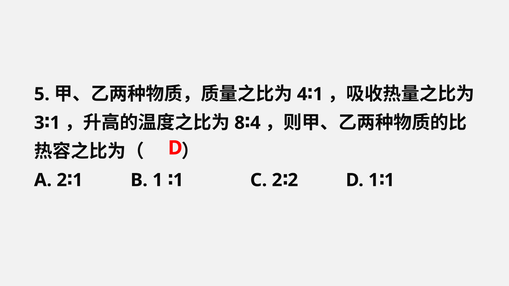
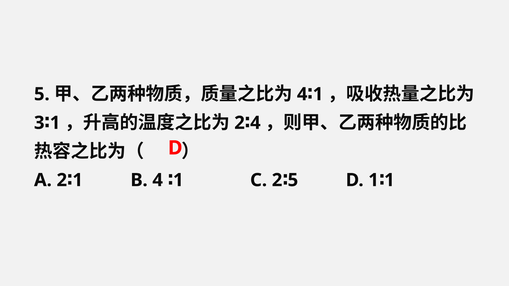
8 at (240, 123): 8 -> 2
B 1: 1 -> 4
2 at (293, 180): 2 -> 5
